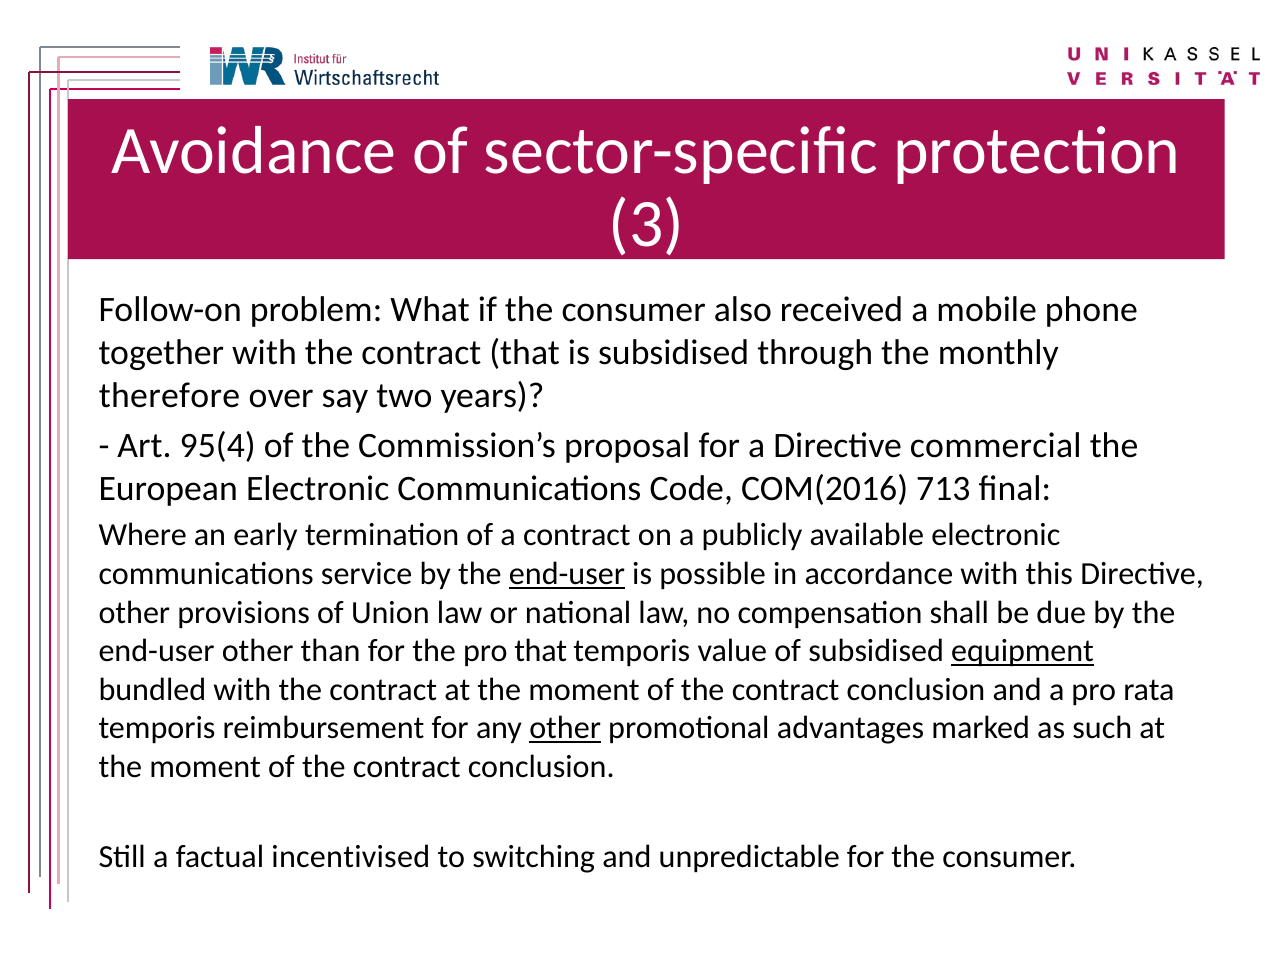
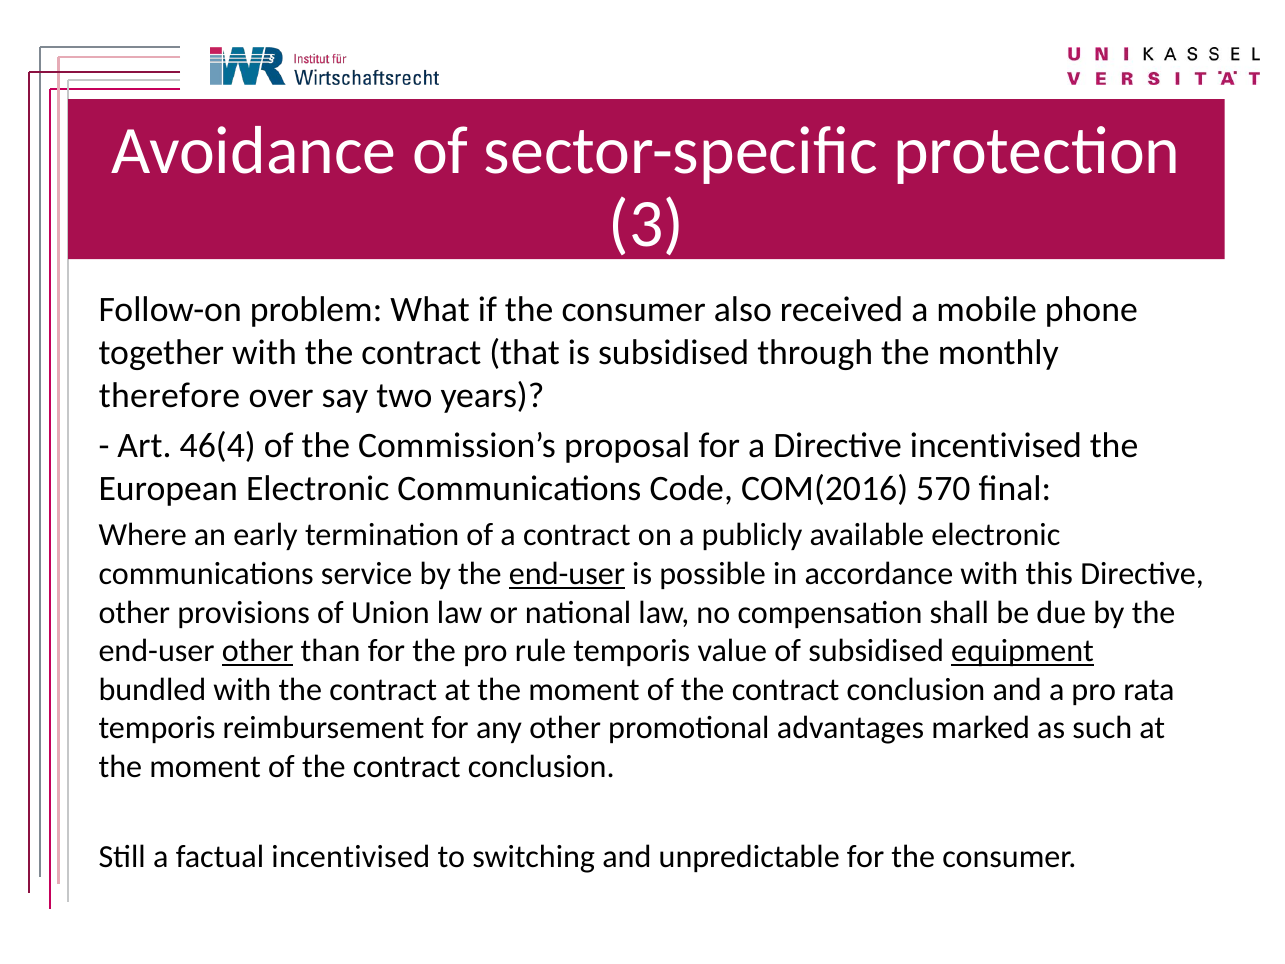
95(4: 95(4 -> 46(4
Directive commercial: commercial -> incentivised
713: 713 -> 570
other at (258, 651) underline: none -> present
pro that: that -> rule
other at (565, 728) underline: present -> none
